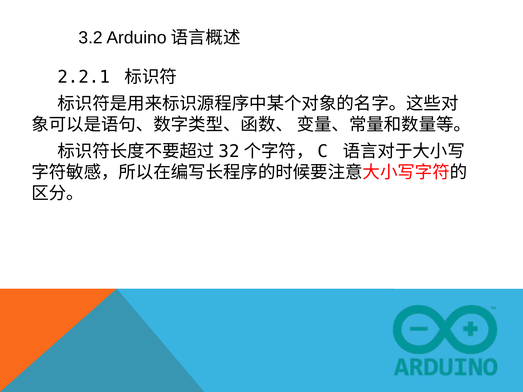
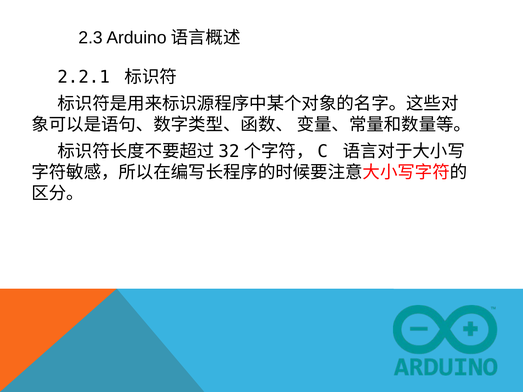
3.2: 3.2 -> 2.3
